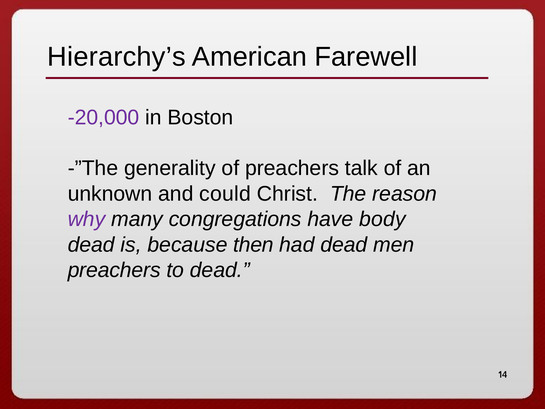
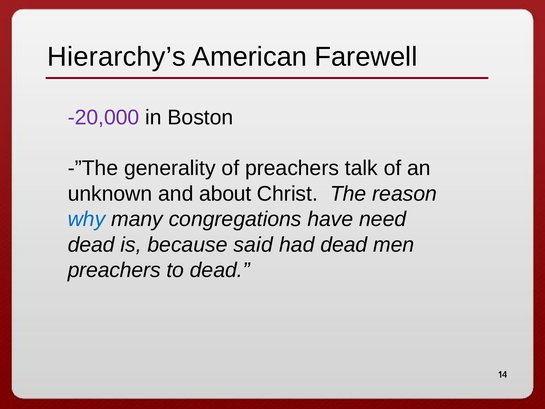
could: could -> about
why colour: purple -> blue
body: body -> need
then: then -> said
